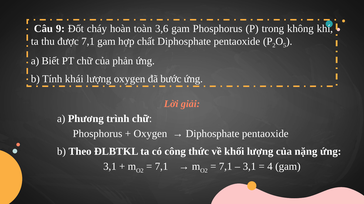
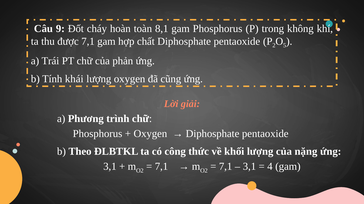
3,6: 3,6 -> 8,1
Biết: Biết -> Trái
bước: bước -> cũng
